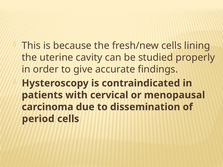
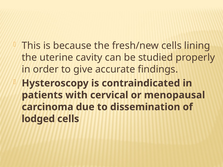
period: period -> lodged
